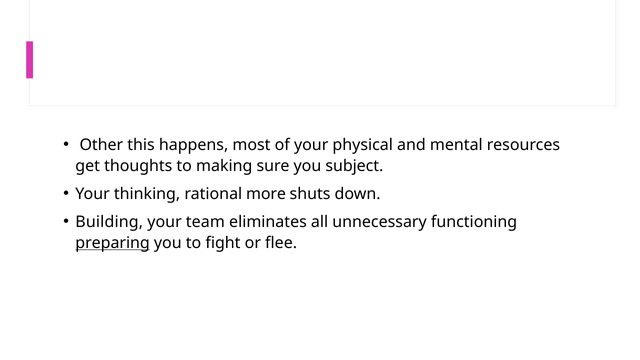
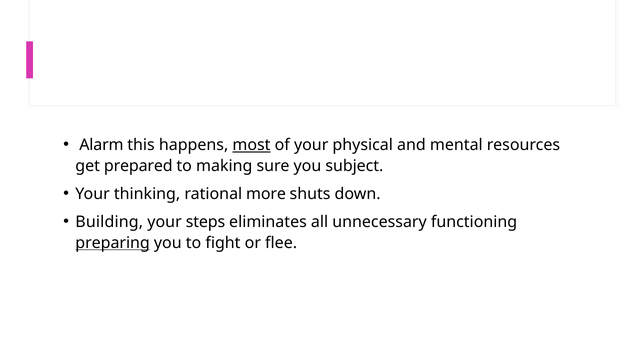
Other: Other -> Alarm
most underline: none -> present
thoughts: thoughts -> prepared
team: team -> steps
